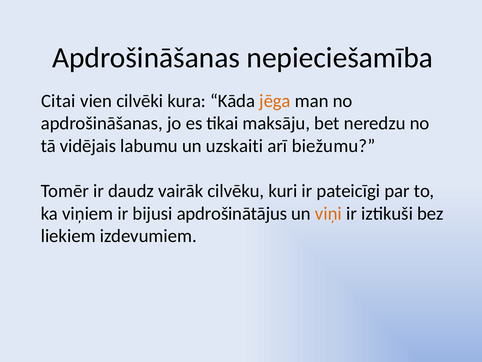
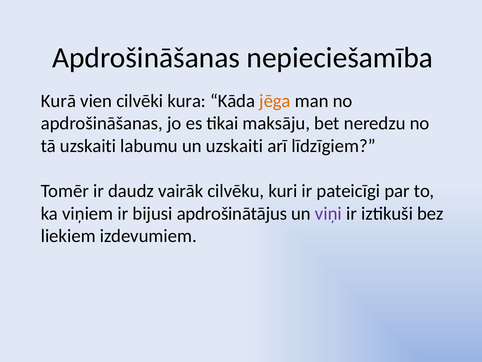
Citai: Citai -> Kurā
tā vidējais: vidējais -> uzskaiti
biežumu: biežumu -> līdzīgiem
viņi colour: orange -> purple
